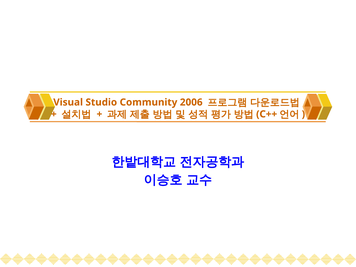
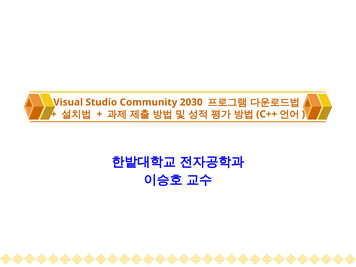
2006: 2006 -> 2030
